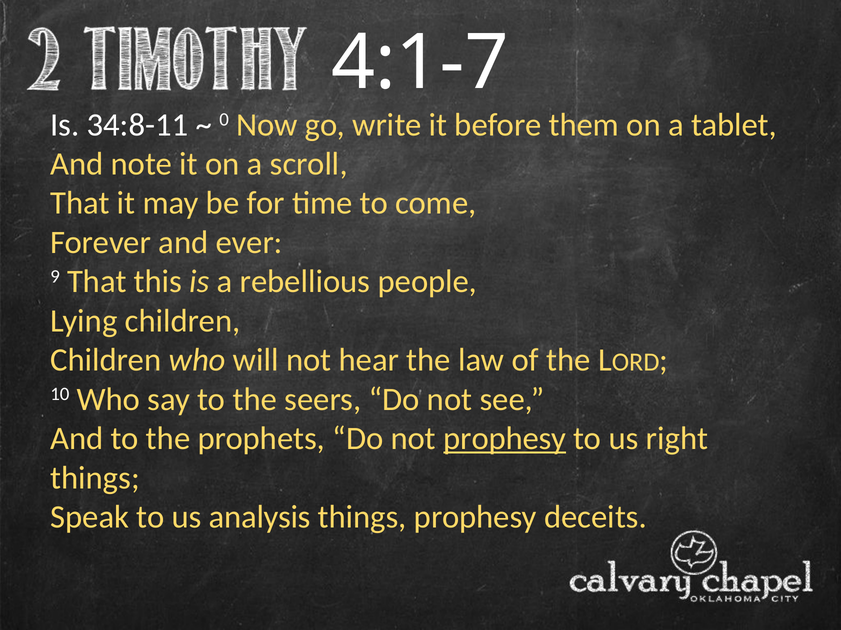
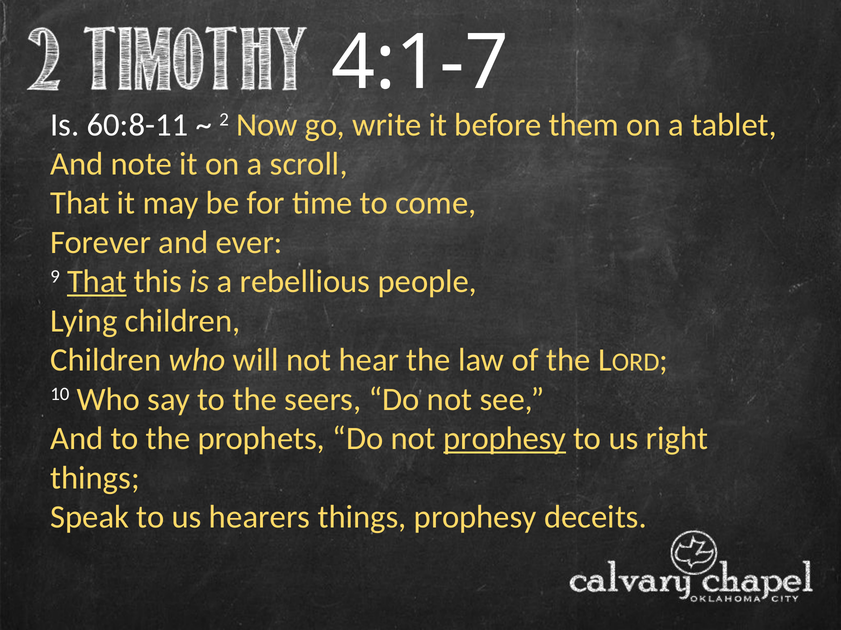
34:8-11: 34:8-11 -> 60:8-11
0: 0 -> 2
That at (97, 282) underline: none -> present
analysis: analysis -> hearers
